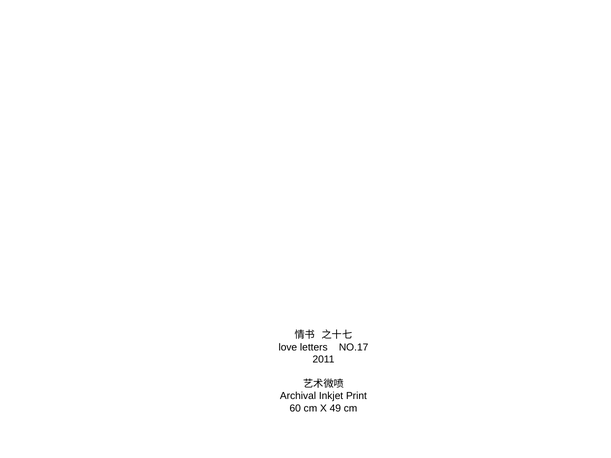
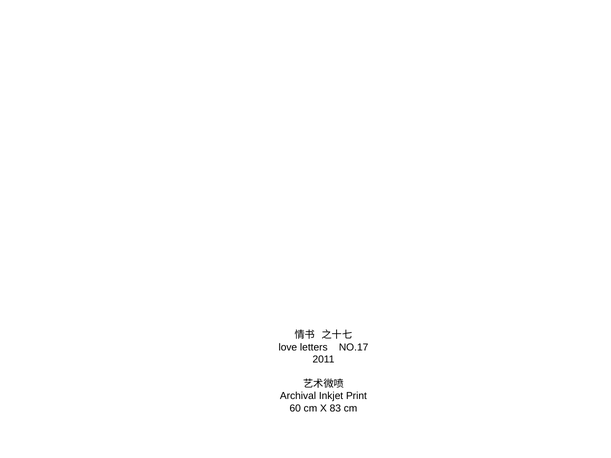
49: 49 -> 83
